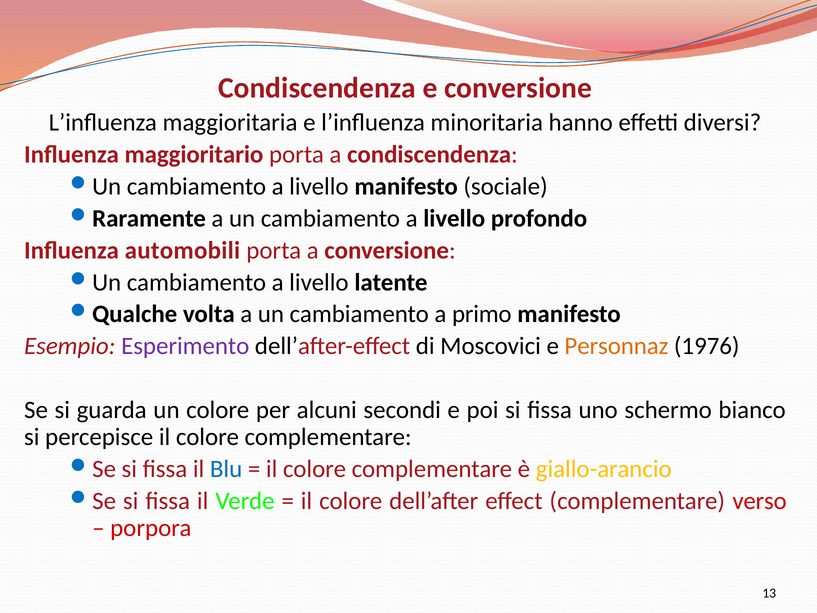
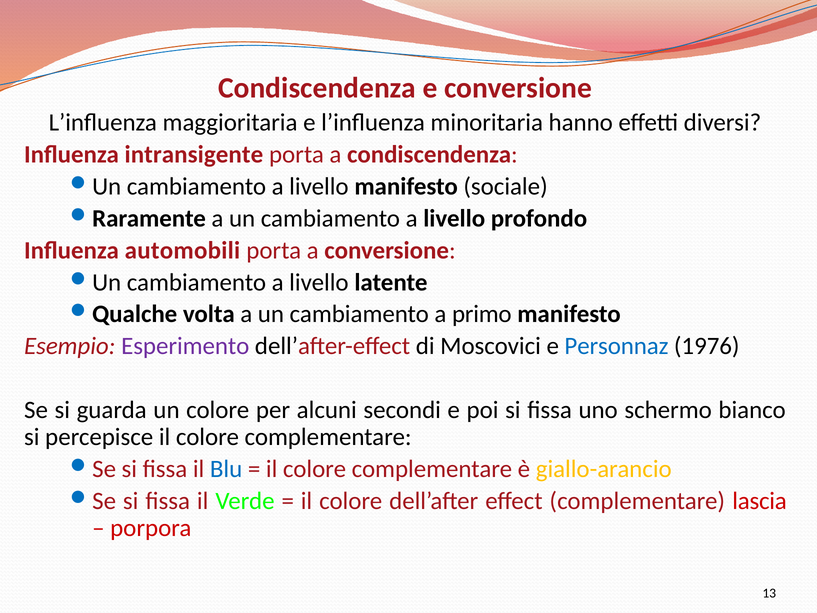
maggioritario: maggioritario -> intransigente
Personnaz colour: orange -> blue
verso: verso -> lascia
